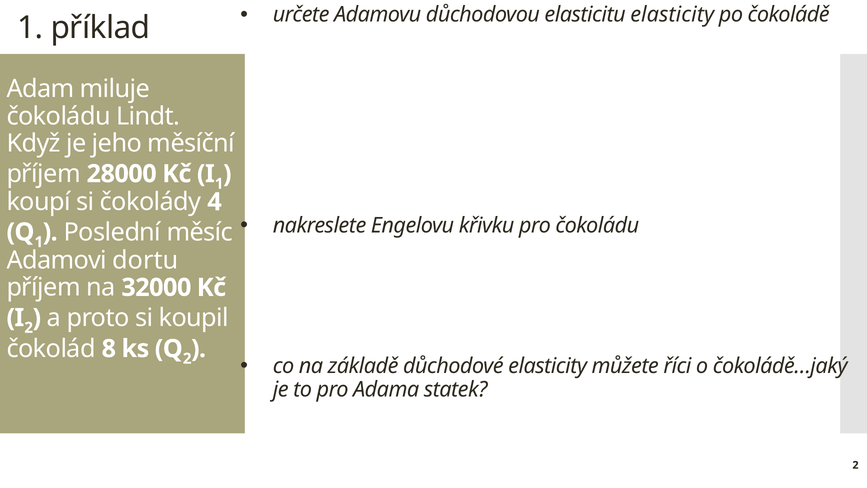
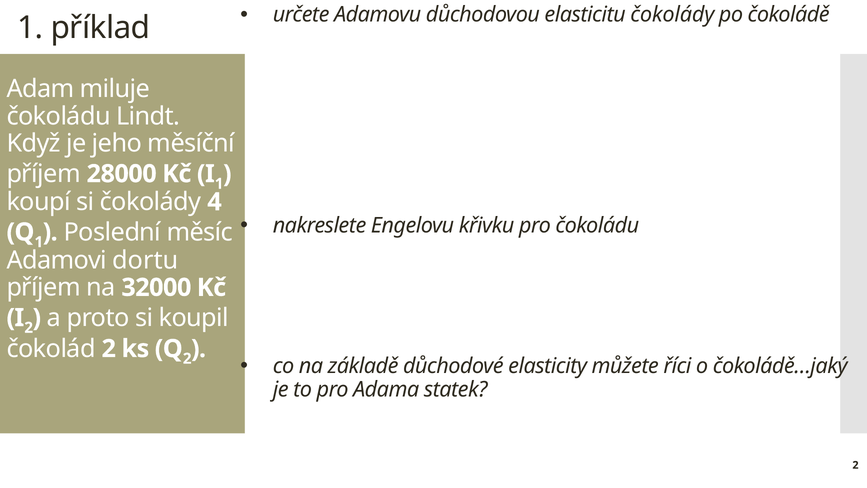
elasticitu elasticity: elasticity -> čokolády
čokolád 8: 8 -> 2
